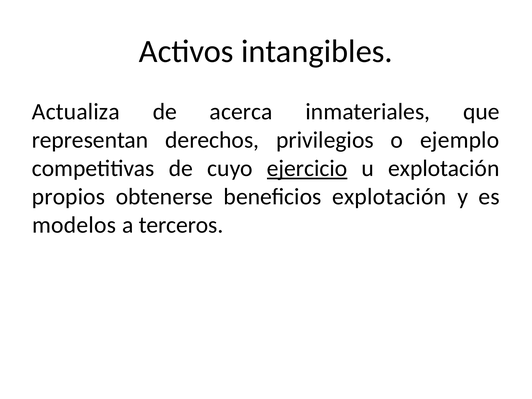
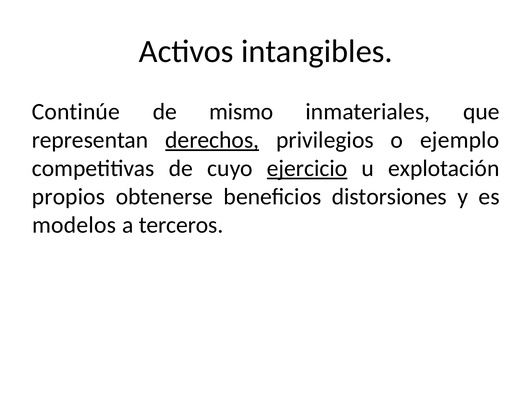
Actualiza: Actualiza -> Continúe
acerca: acerca -> mismo
derechos underline: none -> present
beneficios explotación: explotación -> distorsiones
